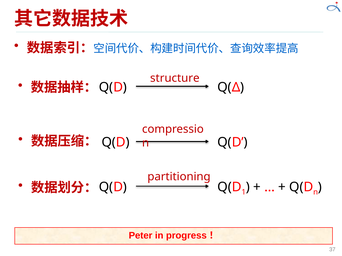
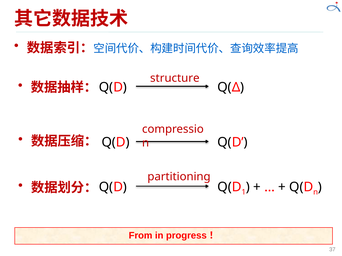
Peter: Peter -> From
